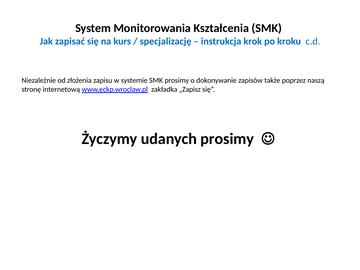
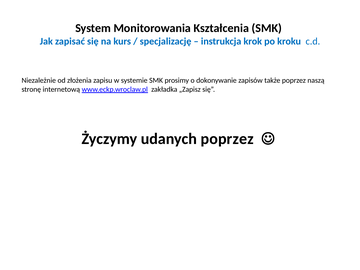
udanych prosimy: prosimy -> poprzez
